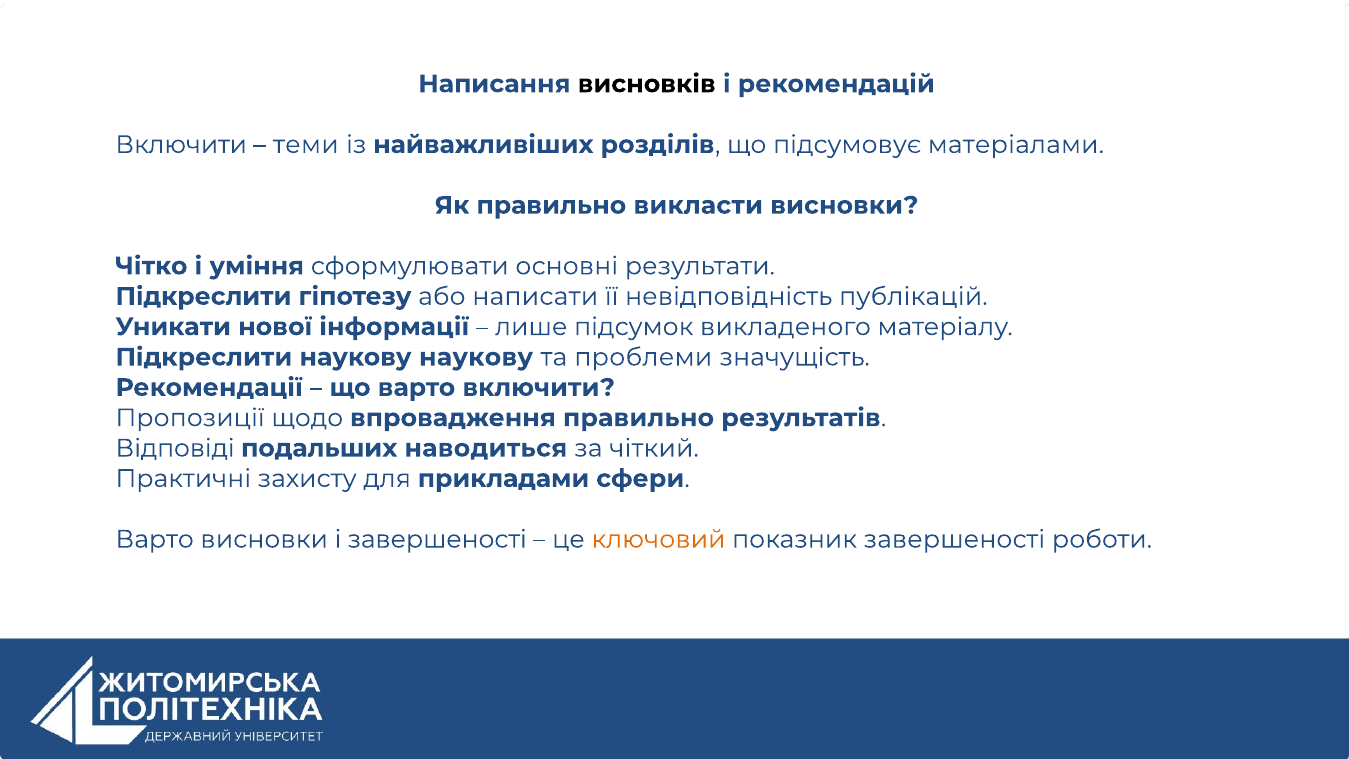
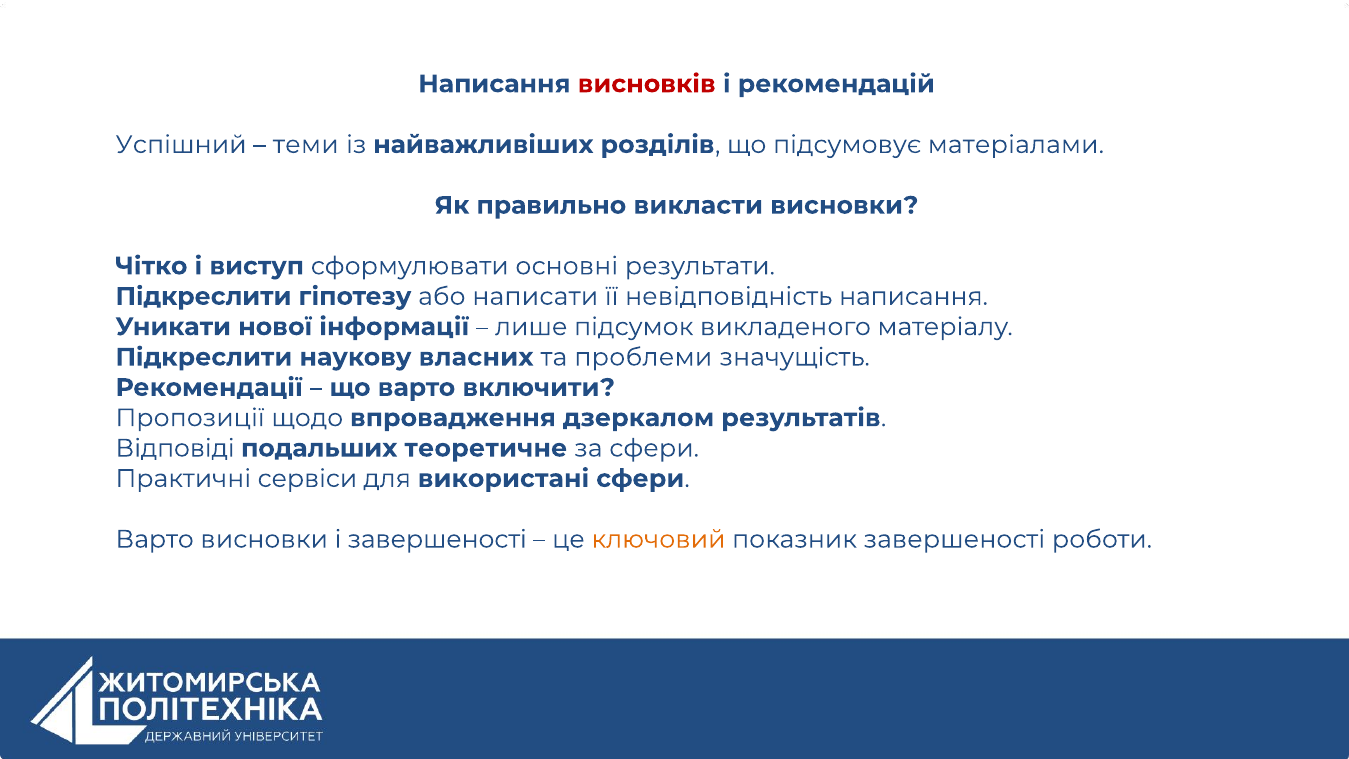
висновків colour: black -> red
Включити at (181, 145): Включити -> Успішний
уміння: уміння -> виступ
невідповідність публікацій: публікацій -> написання
наукову наукову: наукову -> власних
впровадження правильно: правильно -> дзеркалом
наводиться: наводиться -> теоретичне
за чіткий: чіткий -> сфери
захисту: захисту -> сервіси
прикладами: прикладами -> використані
